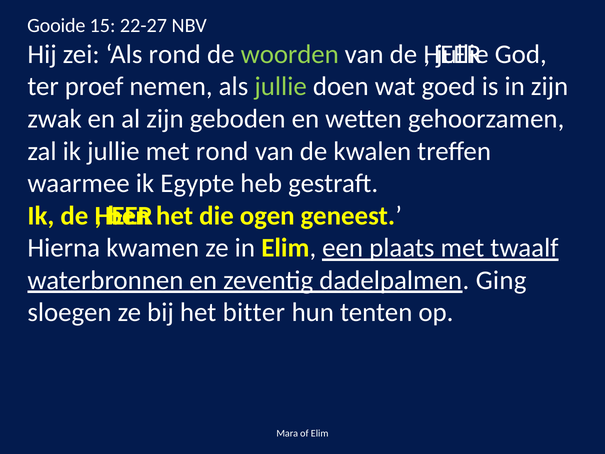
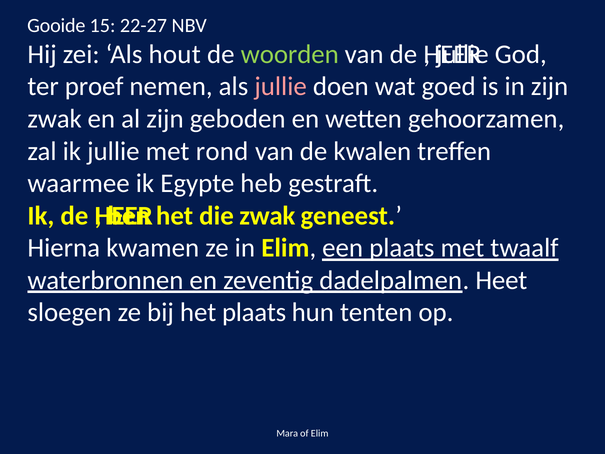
Als rond: rond -> hout
jullie at (281, 87) colour: light green -> pink
die ogen: ogen -> zwak
Ging: Ging -> Heet
het bitter: bitter -> plaats
